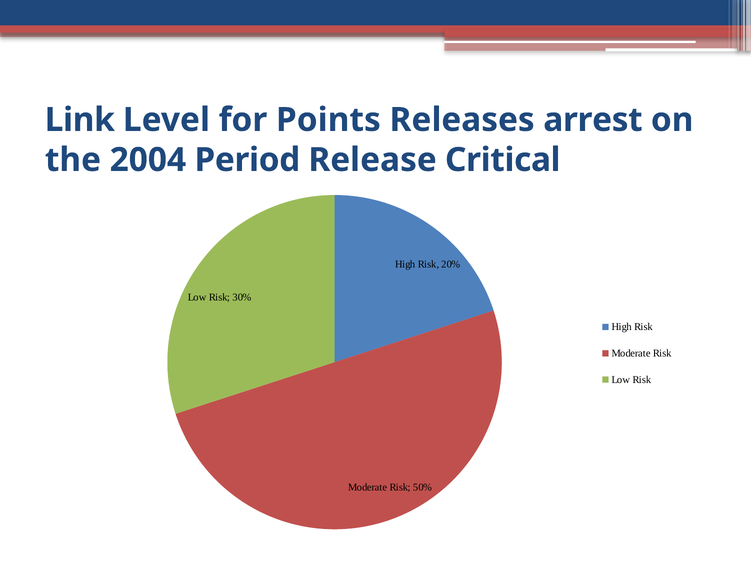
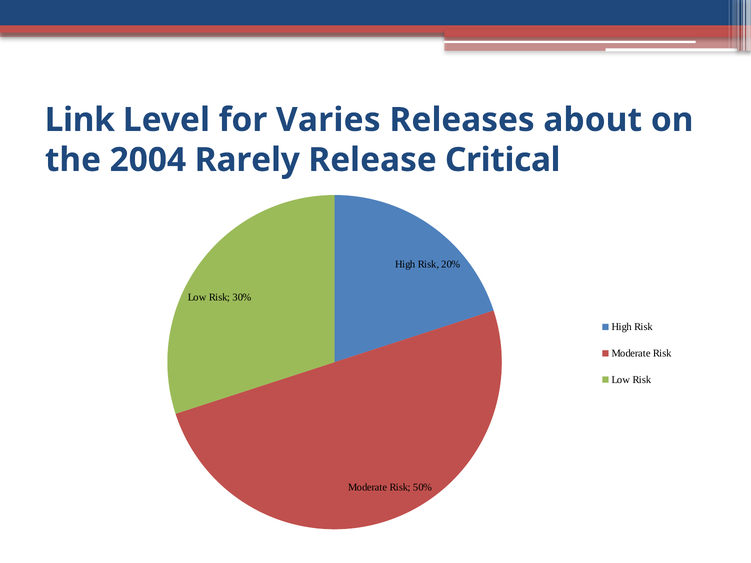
Points: Points -> Varies
arrest: arrest -> about
Period: Period -> Rarely
